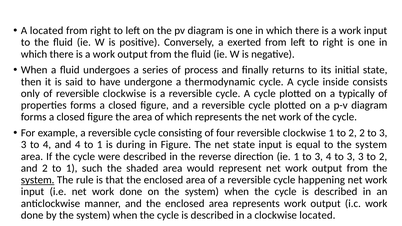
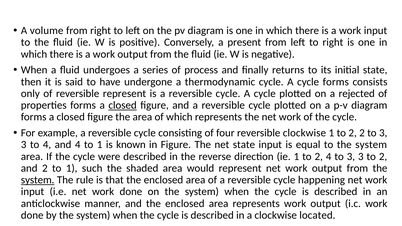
A located: located -> volume
exerted: exerted -> present
cycle inside: inside -> forms
of reversible clockwise: clockwise -> represent
typically: typically -> rejected
closed at (123, 105) underline: none -> present
during: during -> known
ie 1 to 3: 3 -> 2
